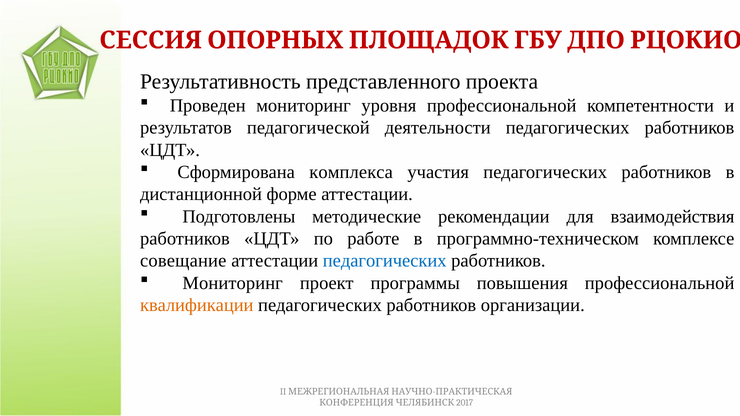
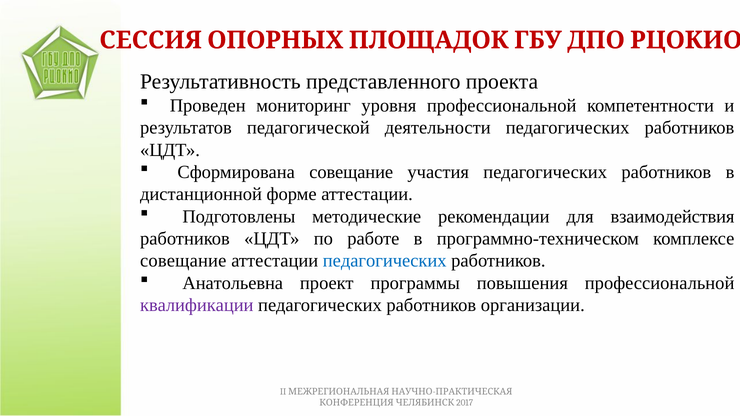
Сформирована комплекса: комплекса -> совещание
Мониторинг at (233, 283): Мониторинг -> Анатольевна
квалификации colour: orange -> purple
